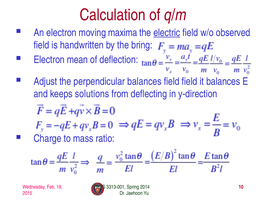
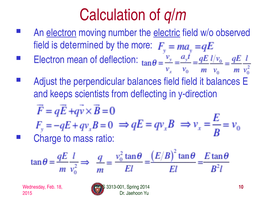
electron at (61, 33) underline: none -> present
maxima: maxima -> number
handwritten: handwritten -> determined
bring: bring -> more
solutions: solutions -> scientists
